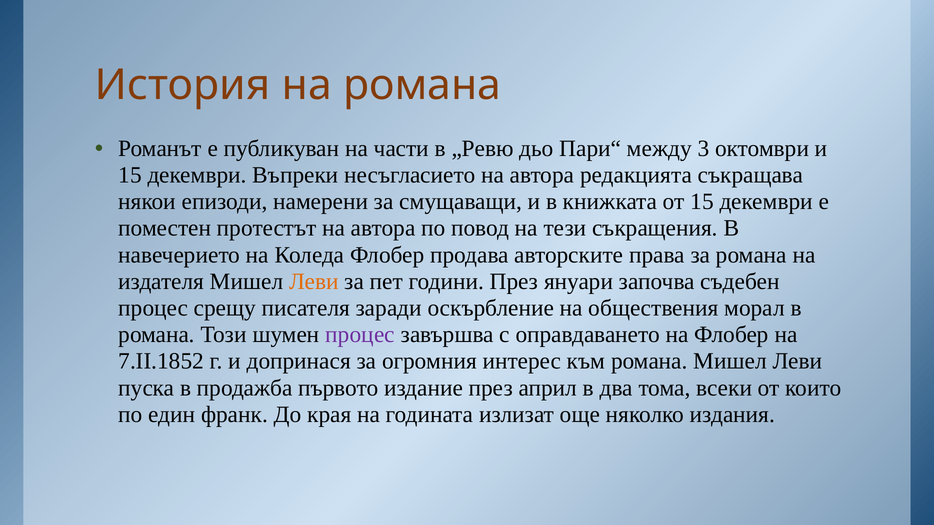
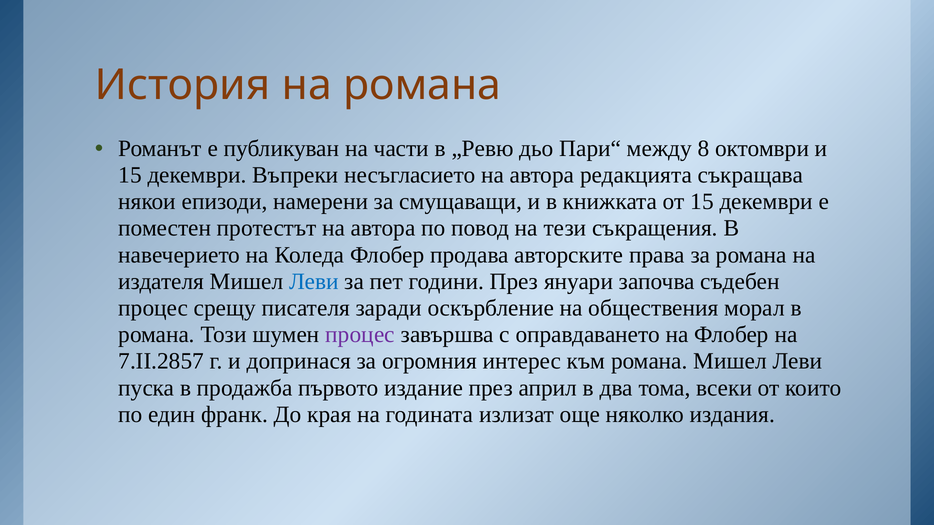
3: 3 -> 8
Леви at (314, 282) colour: orange -> blue
7.II.1852: 7.II.1852 -> 7.II.2857
